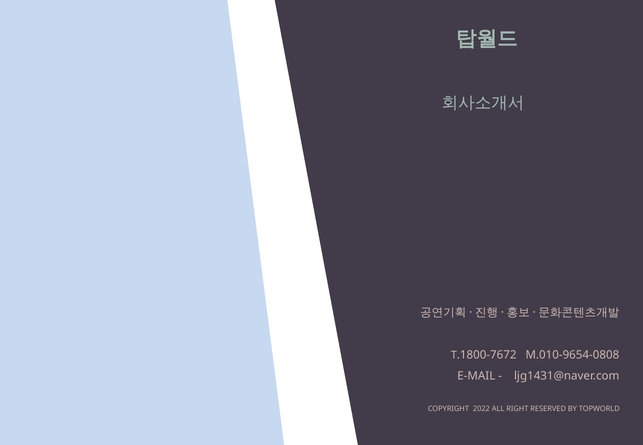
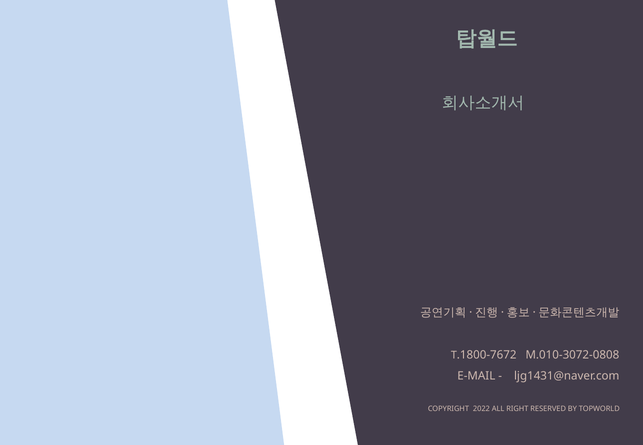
M.010-9654-0808: M.010-9654-0808 -> M.010-3072-0808
